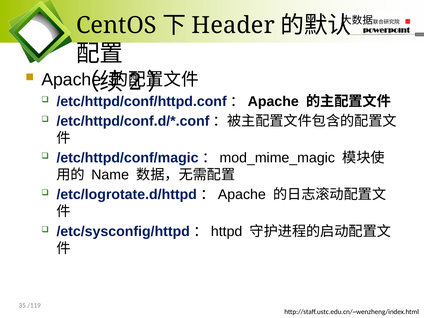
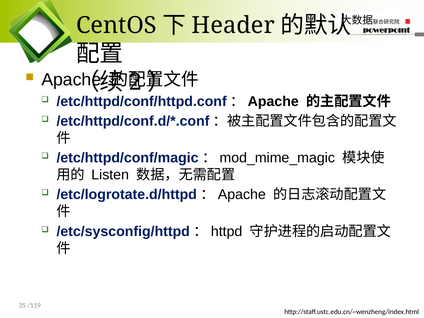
Name: Name -> Listen
